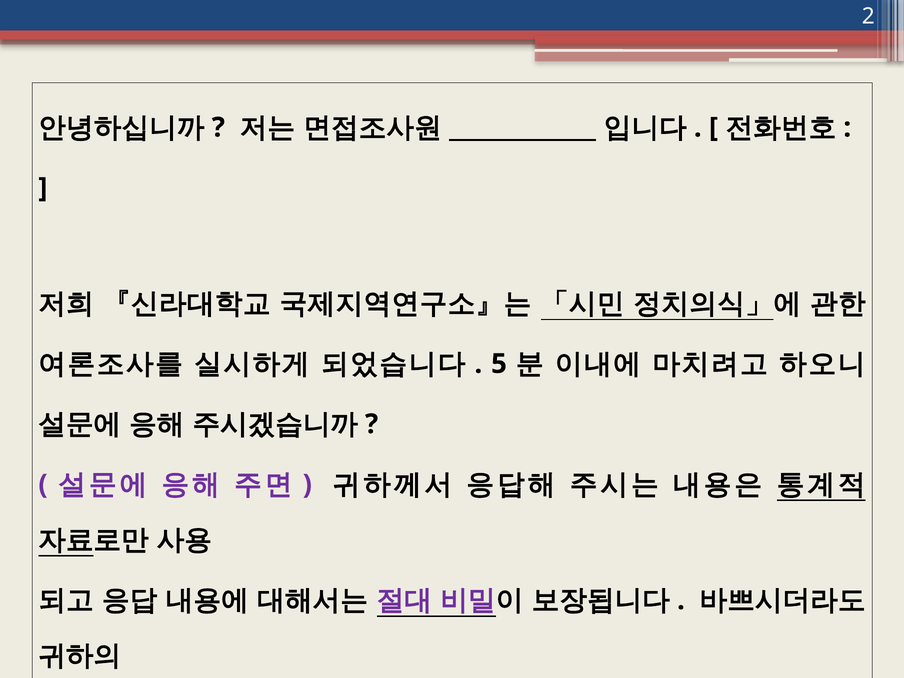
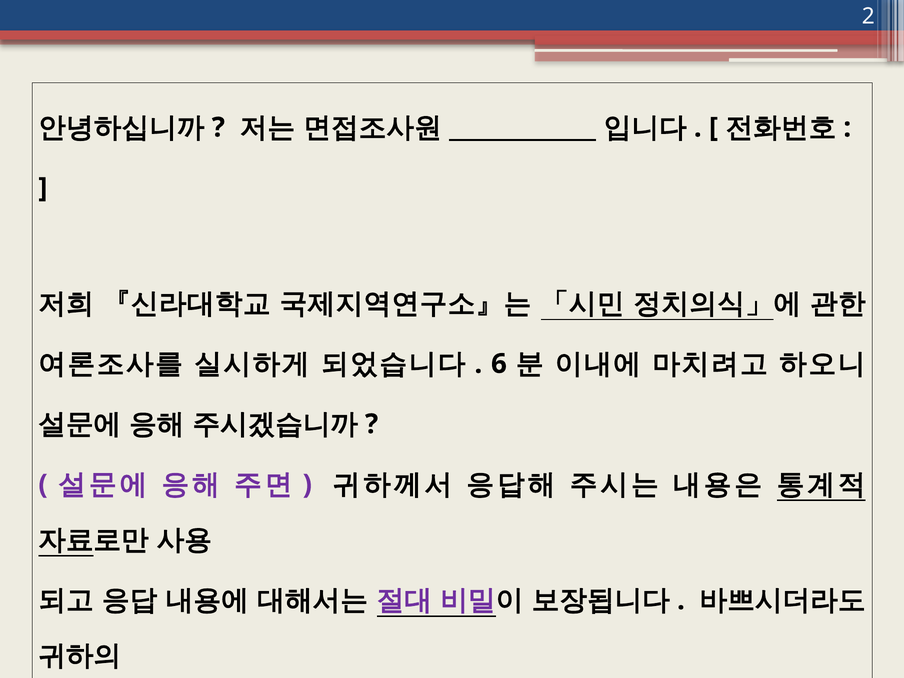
5: 5 -> 6
